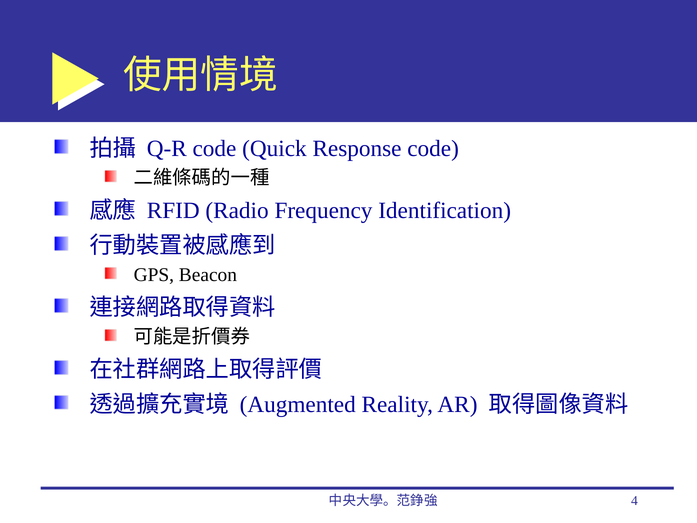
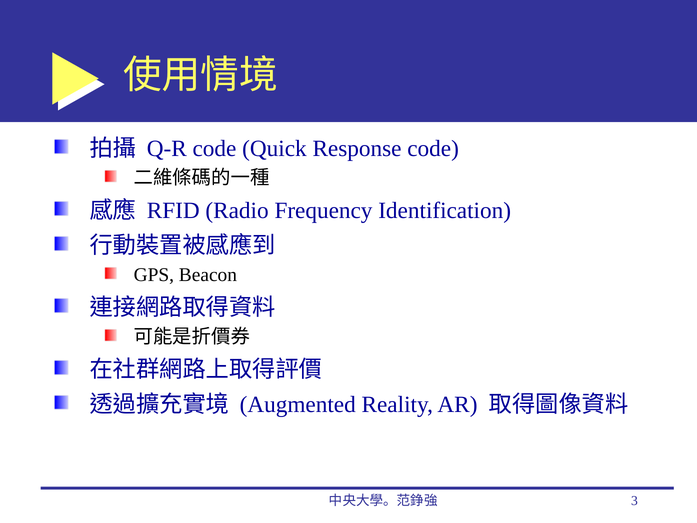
4: 4 -> 3
